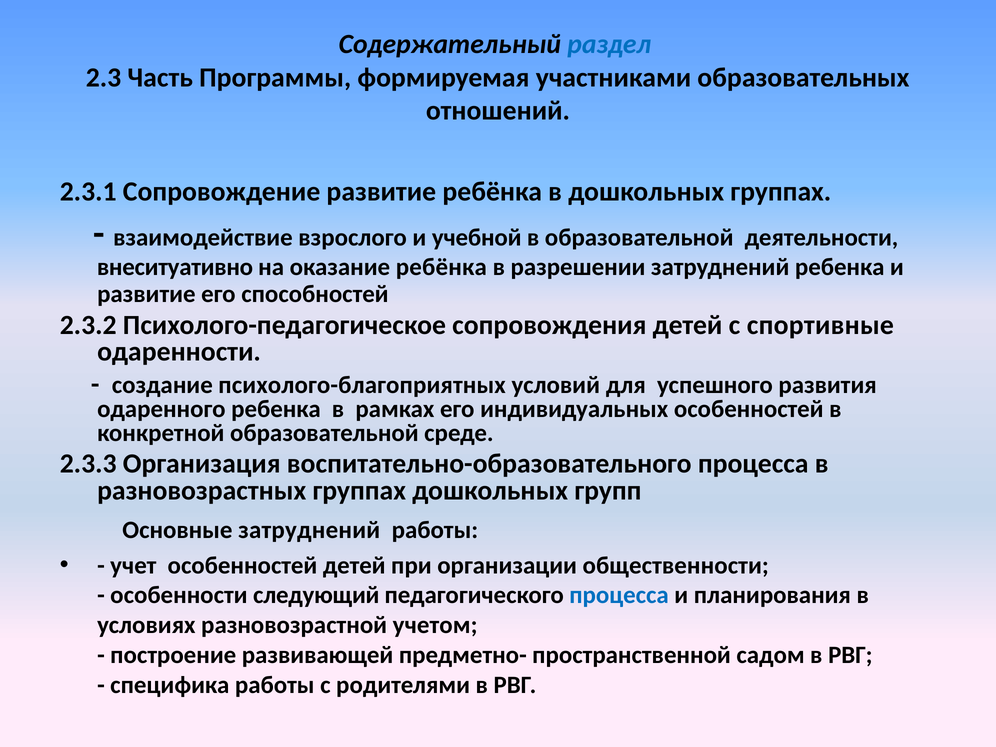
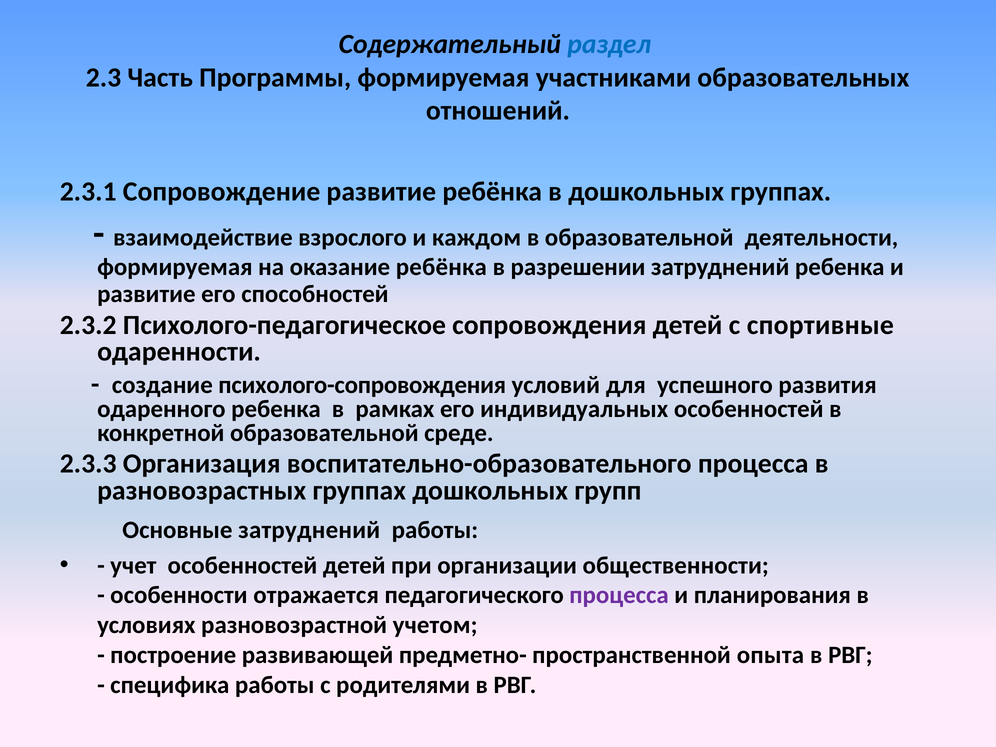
учебной: учебной -> каждом
внеситуативно at (175, 267): внеситуативно -> формируемая
психолого-благоприятных: психолого-благоприятных -> психолого-сопровождения
следующий: следующий -> отражается
процесса at (619, 595) colour: blue -> purple
садом: садом -> опыта
